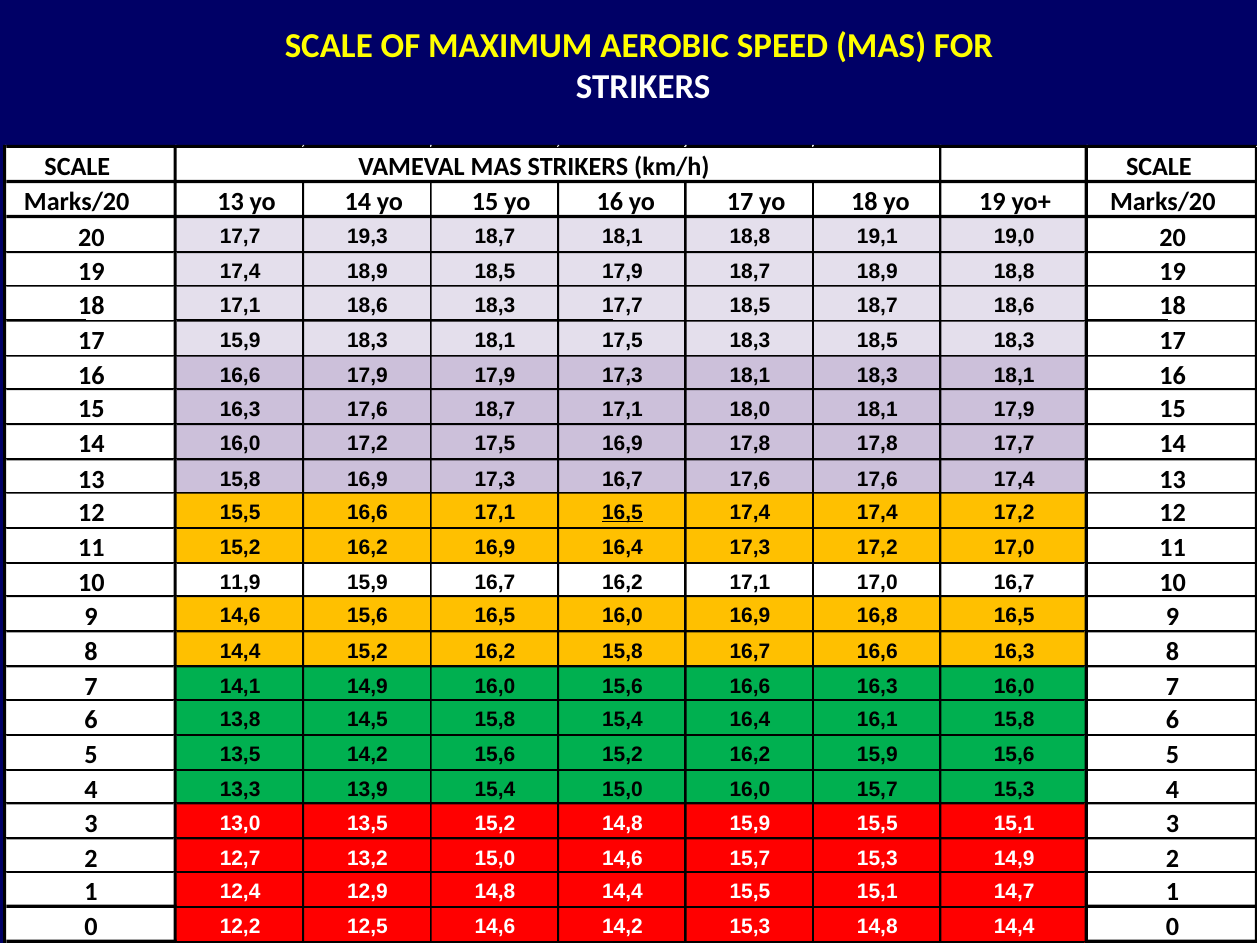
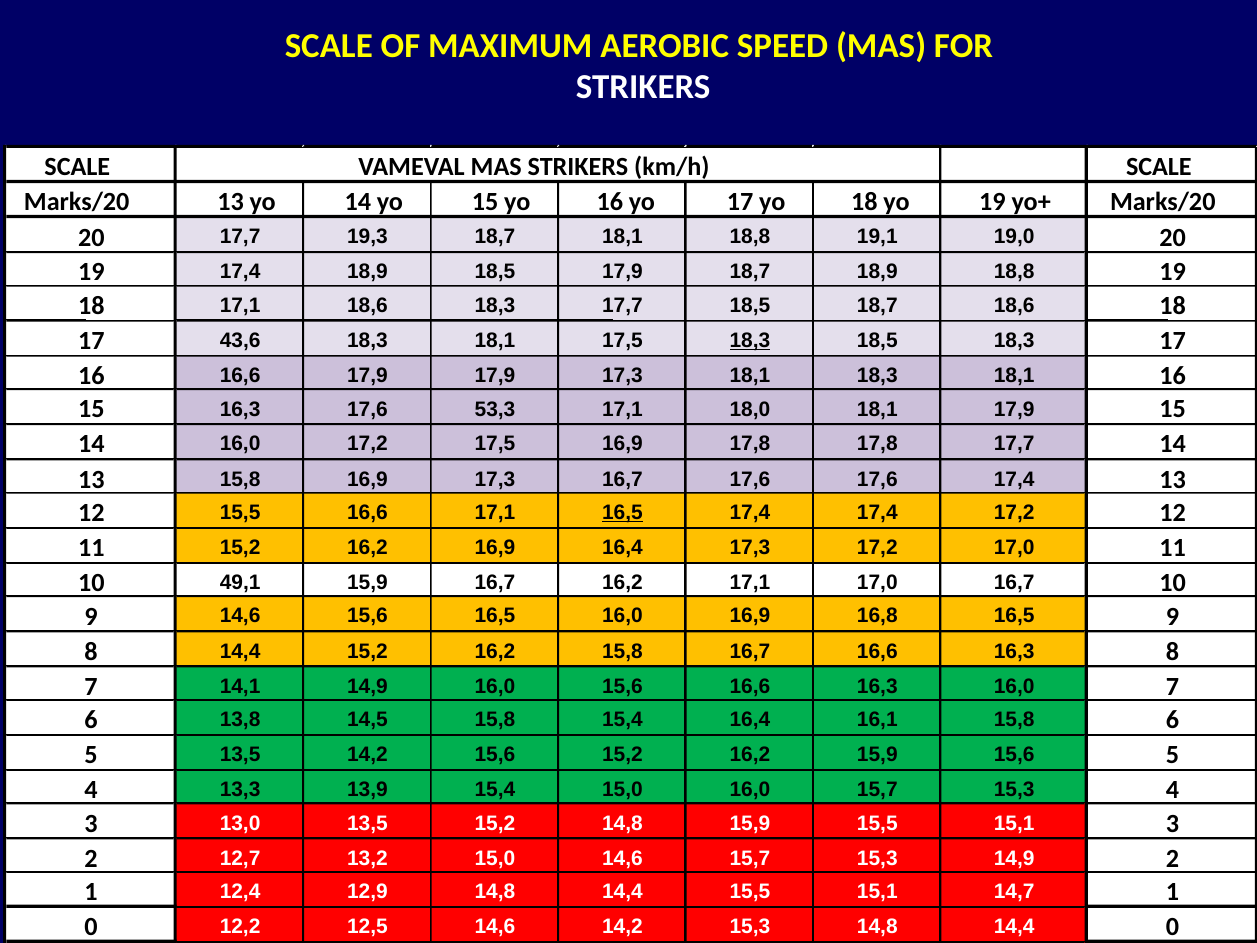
17 15,9: 15,9 -> 43,6
18,3 at (750, 340) underline: none -> present
17,6 18,7: 18,7 -> 53,3
11,9: 11,9 -> 49,1
